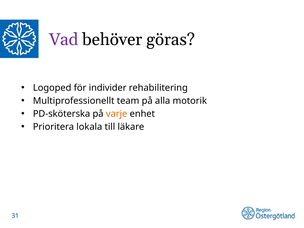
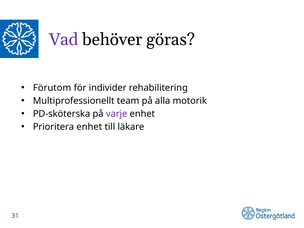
Logoped: Logoped -> Förutom
varje colour: orange -> purple
Prioritera lokala: lokala -> enhet
